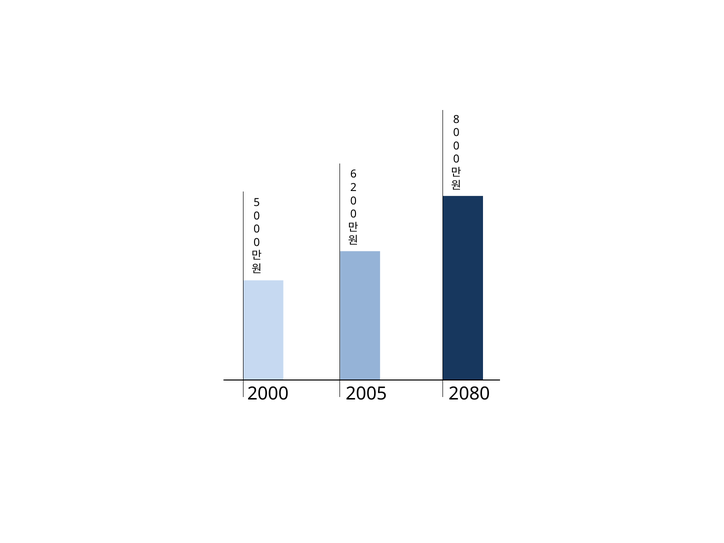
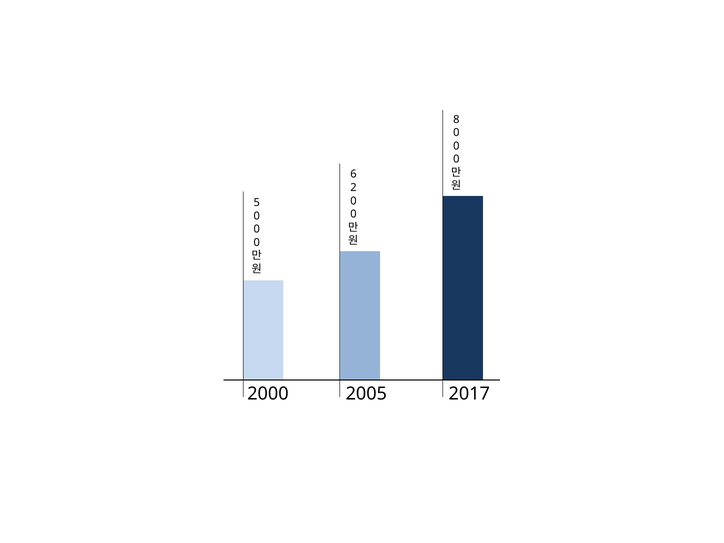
2080: 2080 -> 2017
